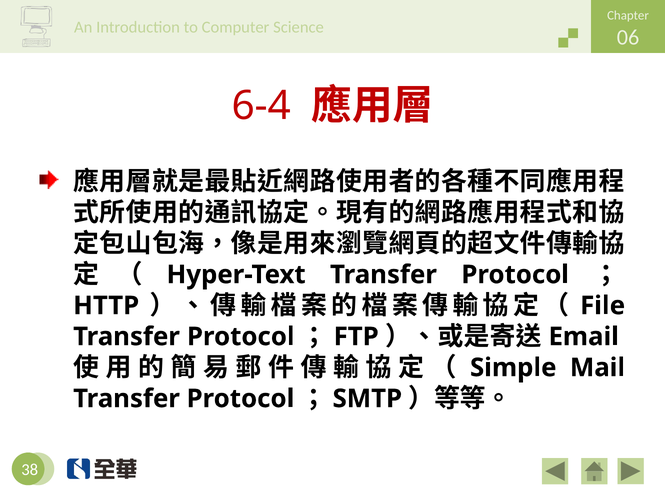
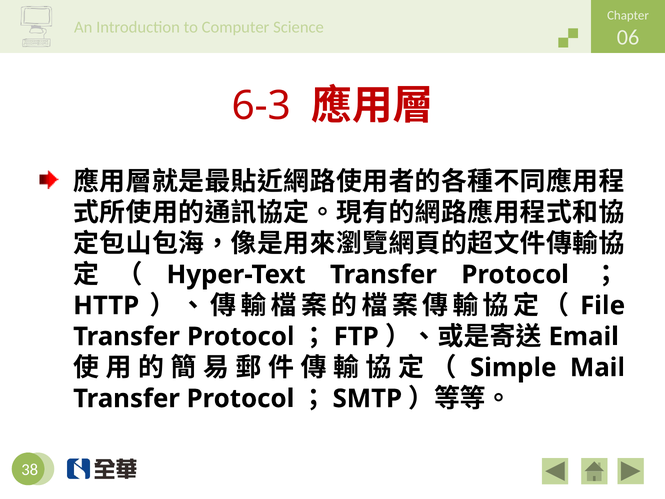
6-4: 6-4 -> 6-3
